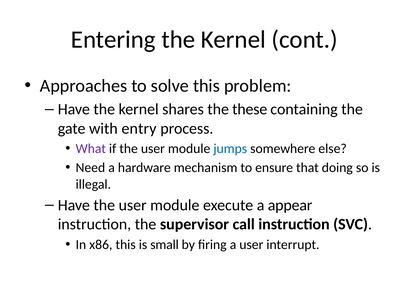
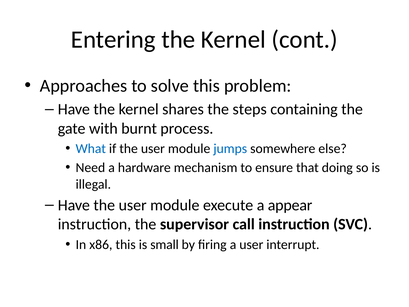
these: these -> steps
entry: entry -> burnt
What colour: purple -> blue
